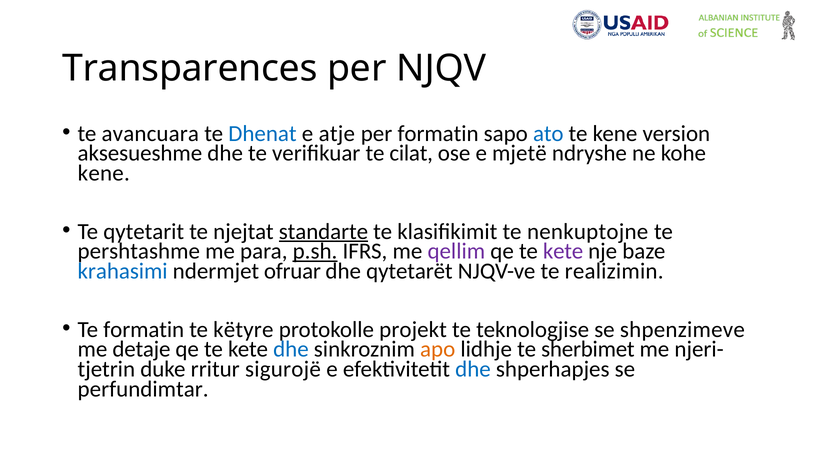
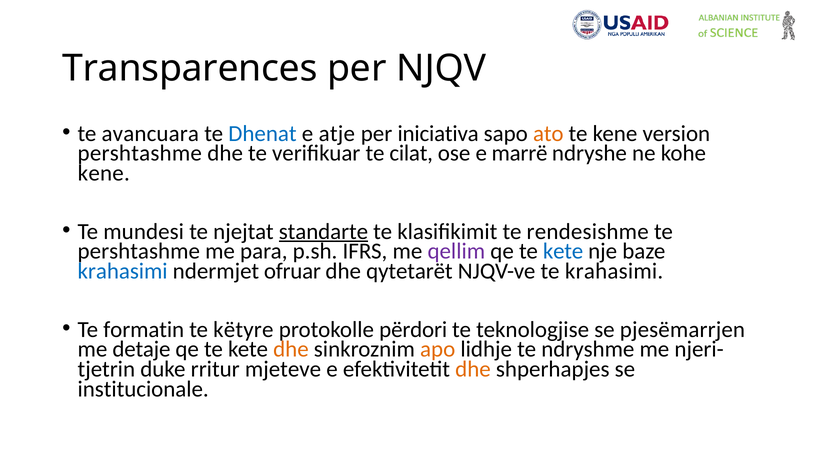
per formatin: formatin -> iniciativa
ato colour: blue -> orange
aksesueshme at (140, 154): aksesueshme -> pershtashme
mjetë: mjetë -> marrë
qytetarit: qytetarit -> mundesi
nenkuptojne: nenkuptojne -> rendesishme
p.sh underline: present -> none
kete at (563, 252) colour: purple -> blue
te realizimin: realizimin -> krahasimi
projekt: projekt -> përdori
shpenzimeve: shpenzimeve -> pjesëmarrjen
dhe at (291, 350) colour: blue -> orange
sherbimet: sherbimet -> ndryshme
sigurojë: sigurojë -> mjeteve
dhe at (473, 370) colour: blue -> orange
perfundimtar: perfundimtar -> institucionale
